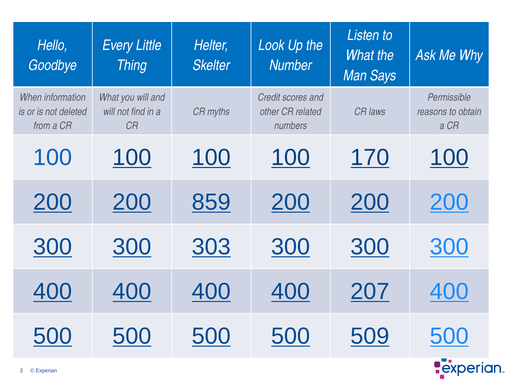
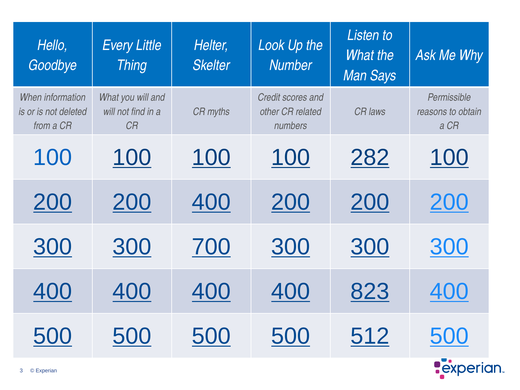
170: 170 -> 282
200 859: 859 -> 400
303: 303 -> 700
207: 207 -> 823
509: 509 -> 512
